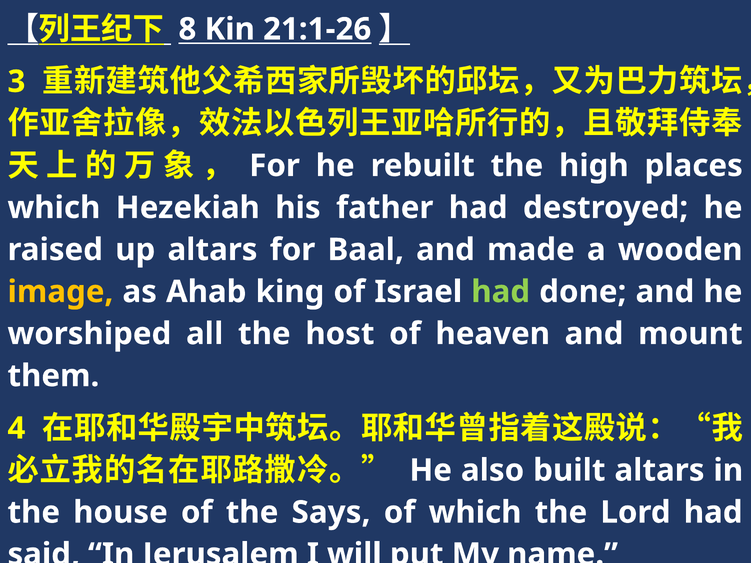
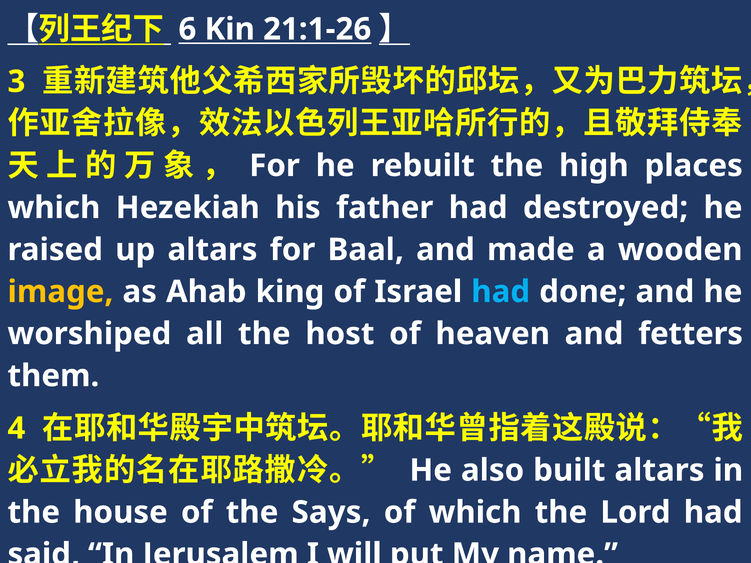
8: 8 -> 6
had at (501, 292) colour: light green -> light blue
mount: mount -> fetters
